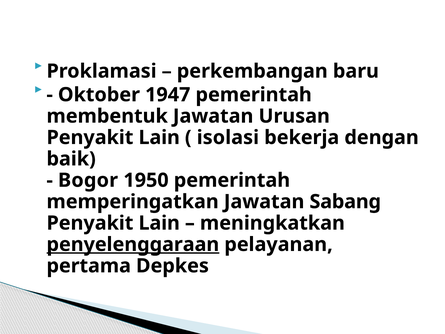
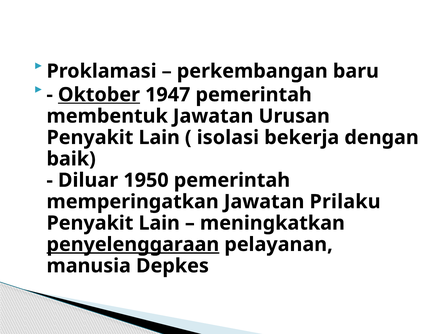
Oktober underline: none -> present
Bogor: Bogor -> Diluar
Sabang: Sabang -> Prilaku
pertama: pertama -> manusia
